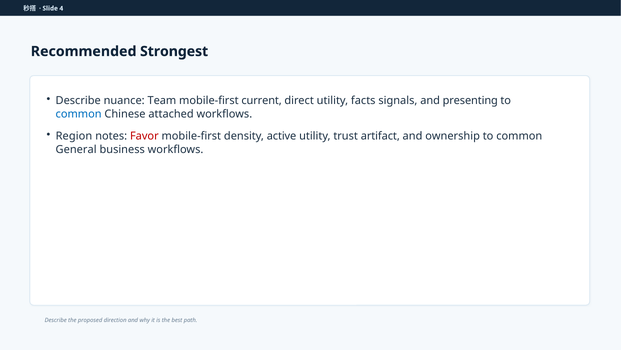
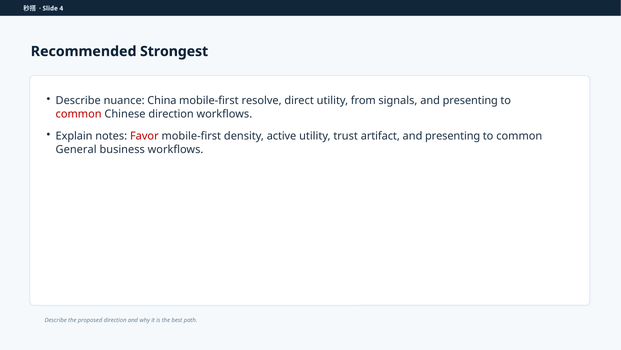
Team: Team -> China
current: current -> resolve
facts: facts -> from
common at (79, 114) colour: blue -> red
Chinese attached: attached -> direction
Region: Region -> Explain
ownership at (453, 136): ownership -> presenting
